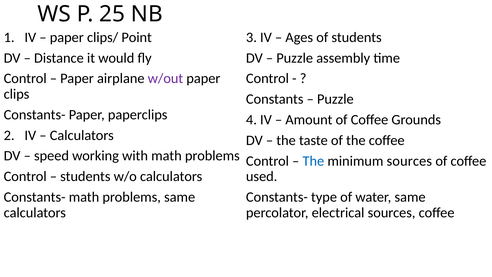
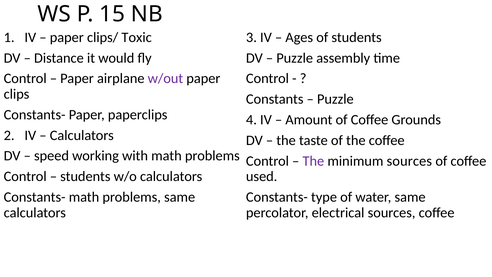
25: 25 -> 15
Point: Point -> Toxic
The at (313, 161) colour: blue -> purple
